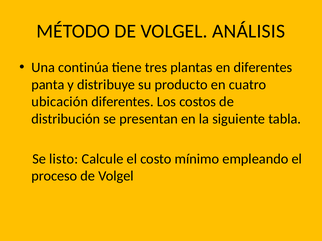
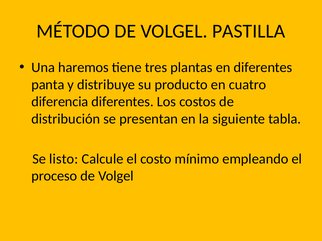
ANÁLISIS: ANÁLISIS -> PASTILLA
continúa: continúa -> haremos
ubicación: ubicación -> diferencia
